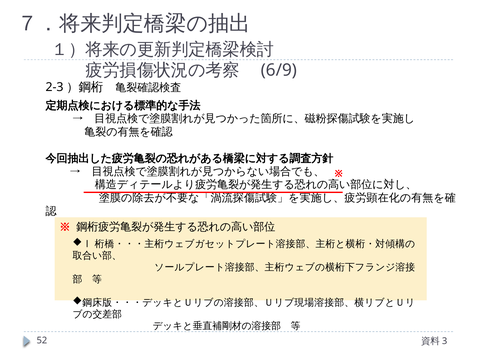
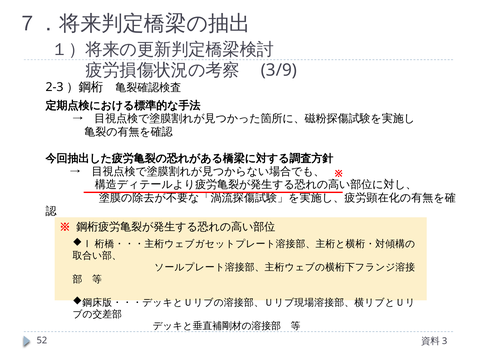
6/9: 6/9 -> 3/9
